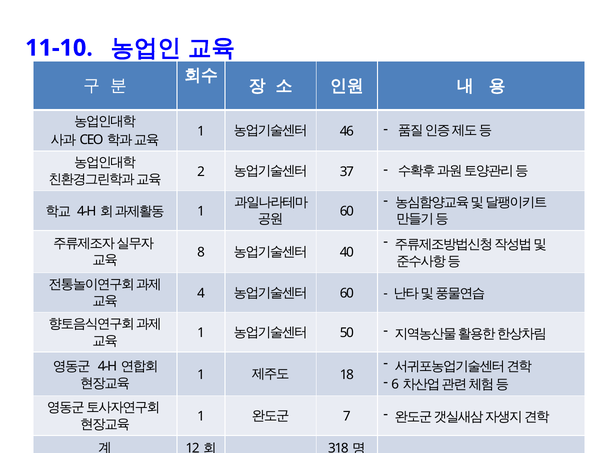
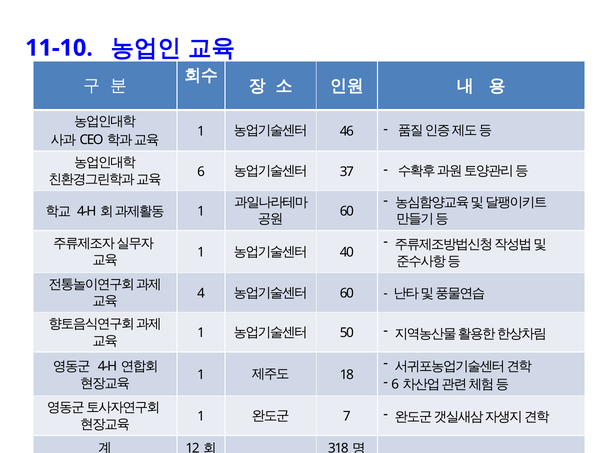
2 at (201, 172): 2 -> 6
8 at (201, 252): 8 -> 1
